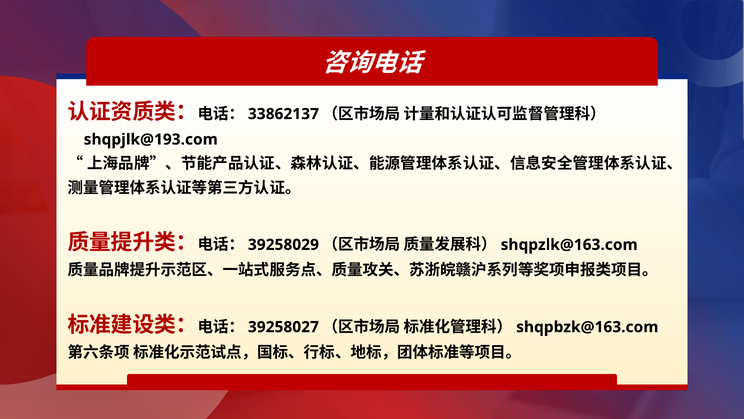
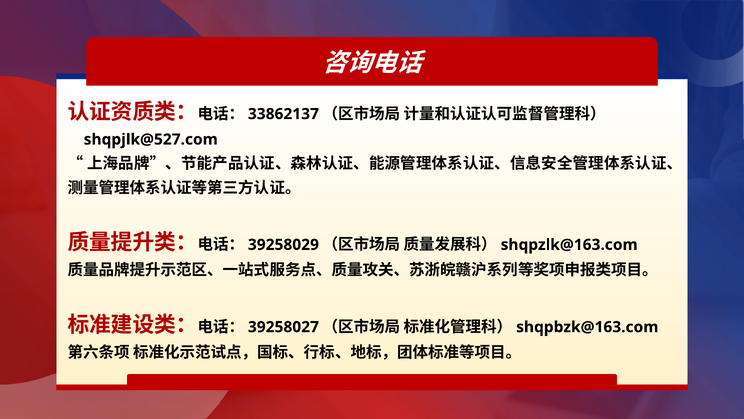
shqpjlk@193.com: shqpjlk@193.com -> shqpjlk@527.com
